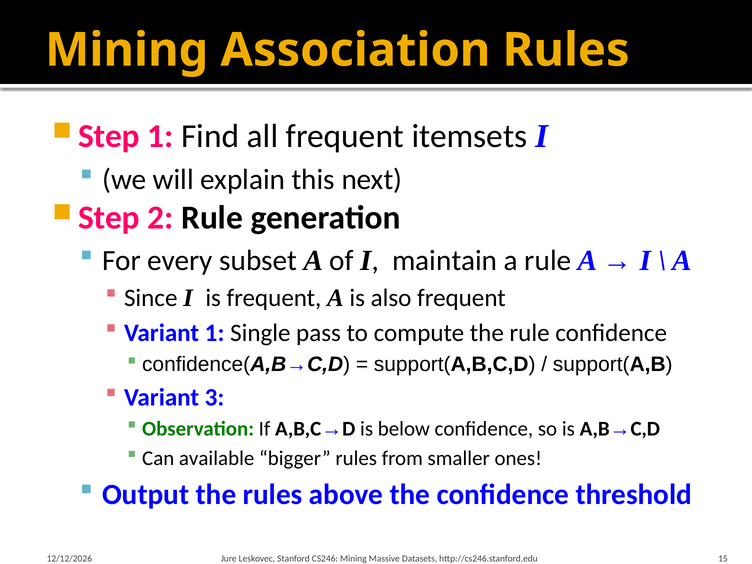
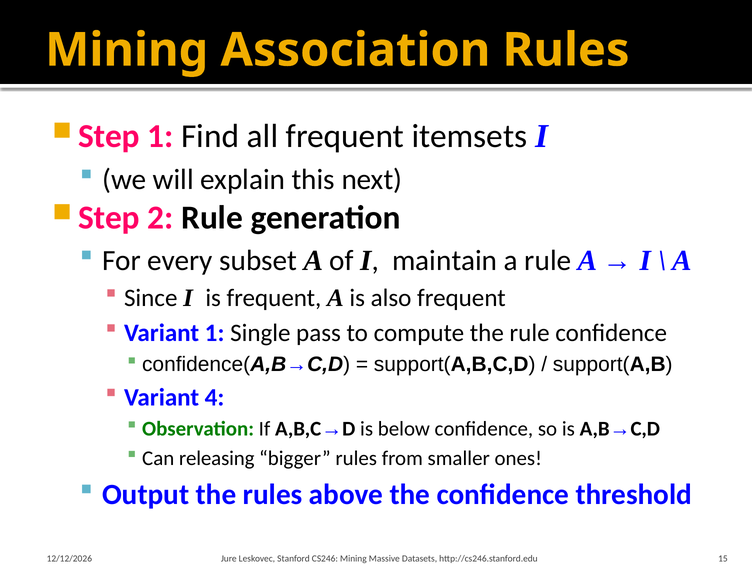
3: 3 -> 4
available: available -> releasing
